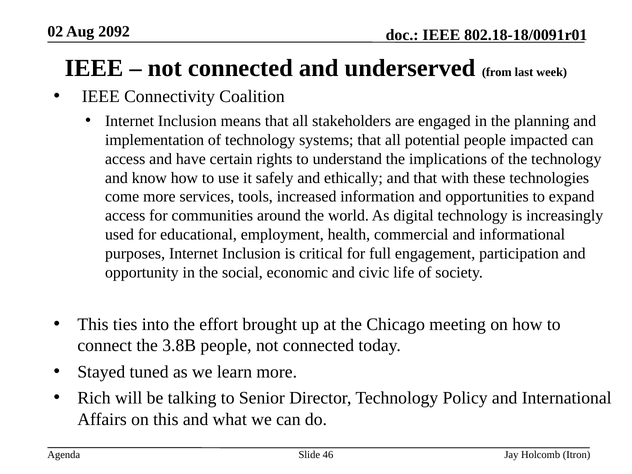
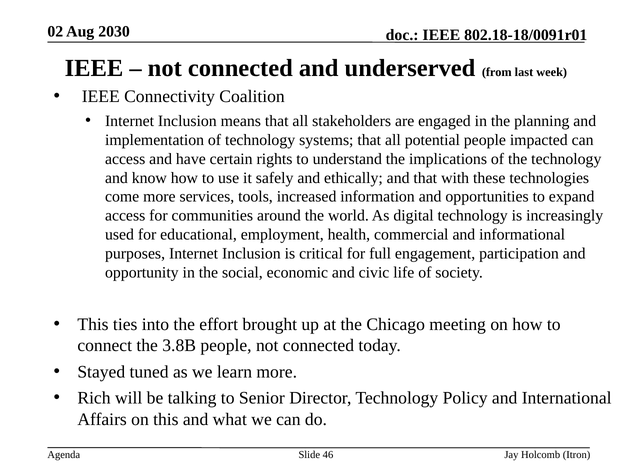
2092: 2092 -> 2030
